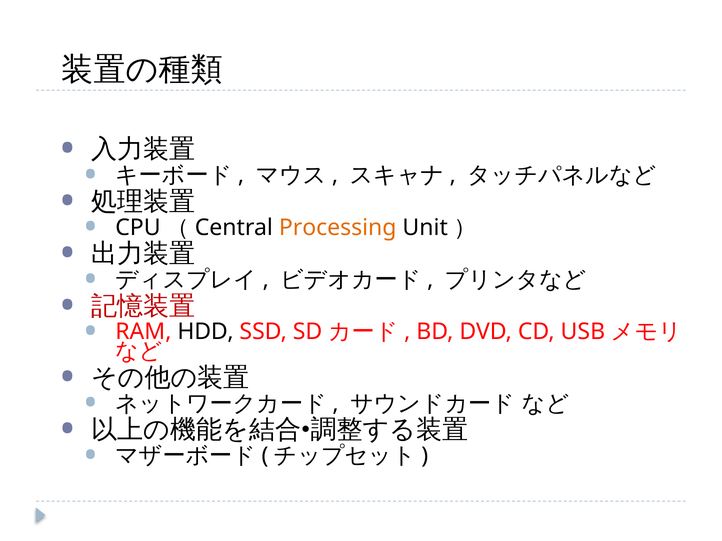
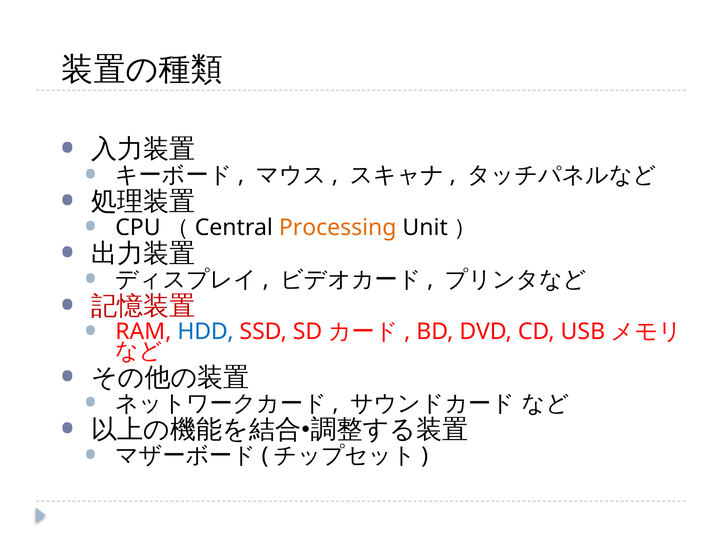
HDD colour: black -> blue
